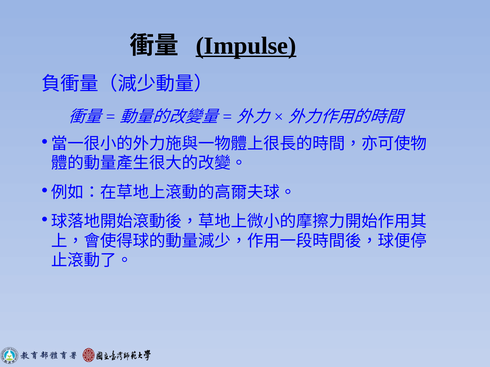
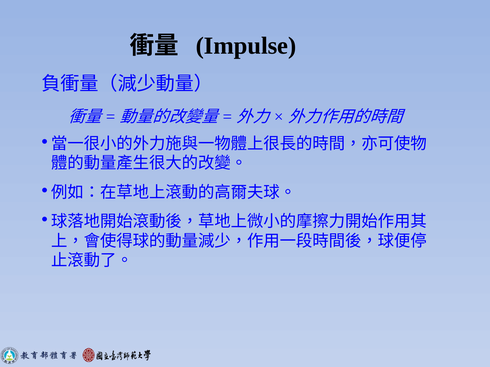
Impulse underline: present -> none
